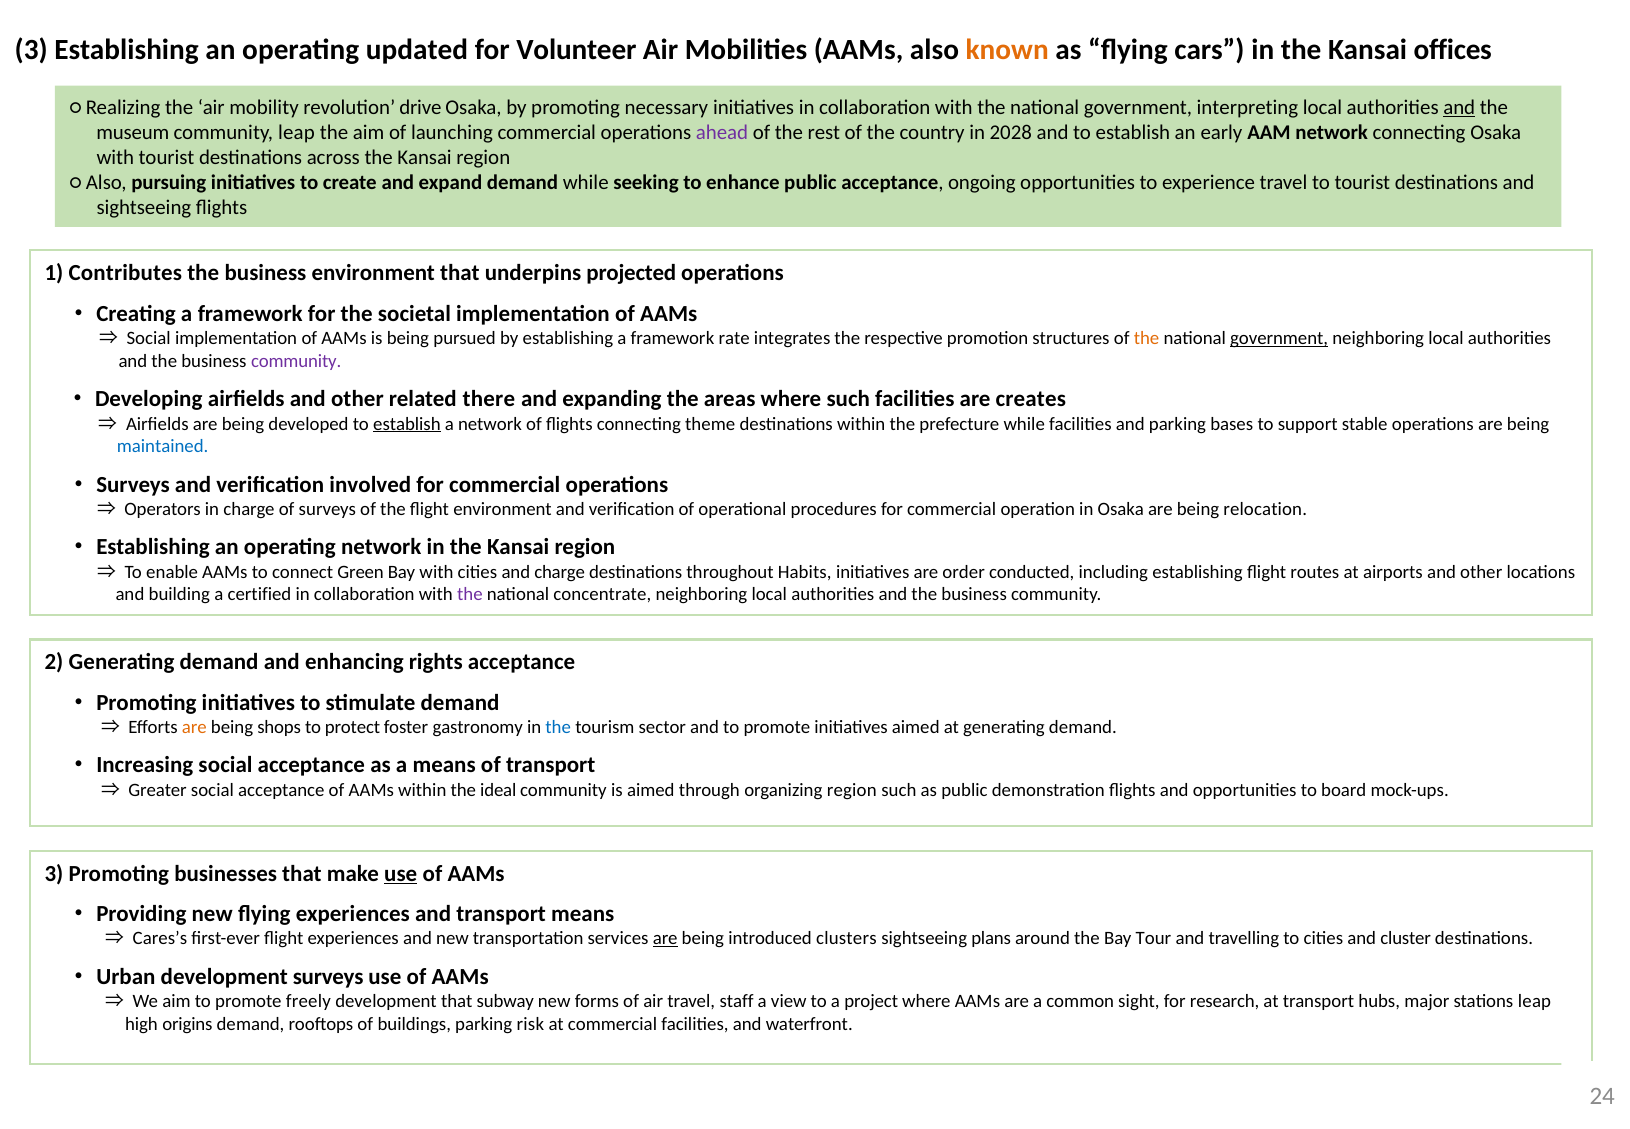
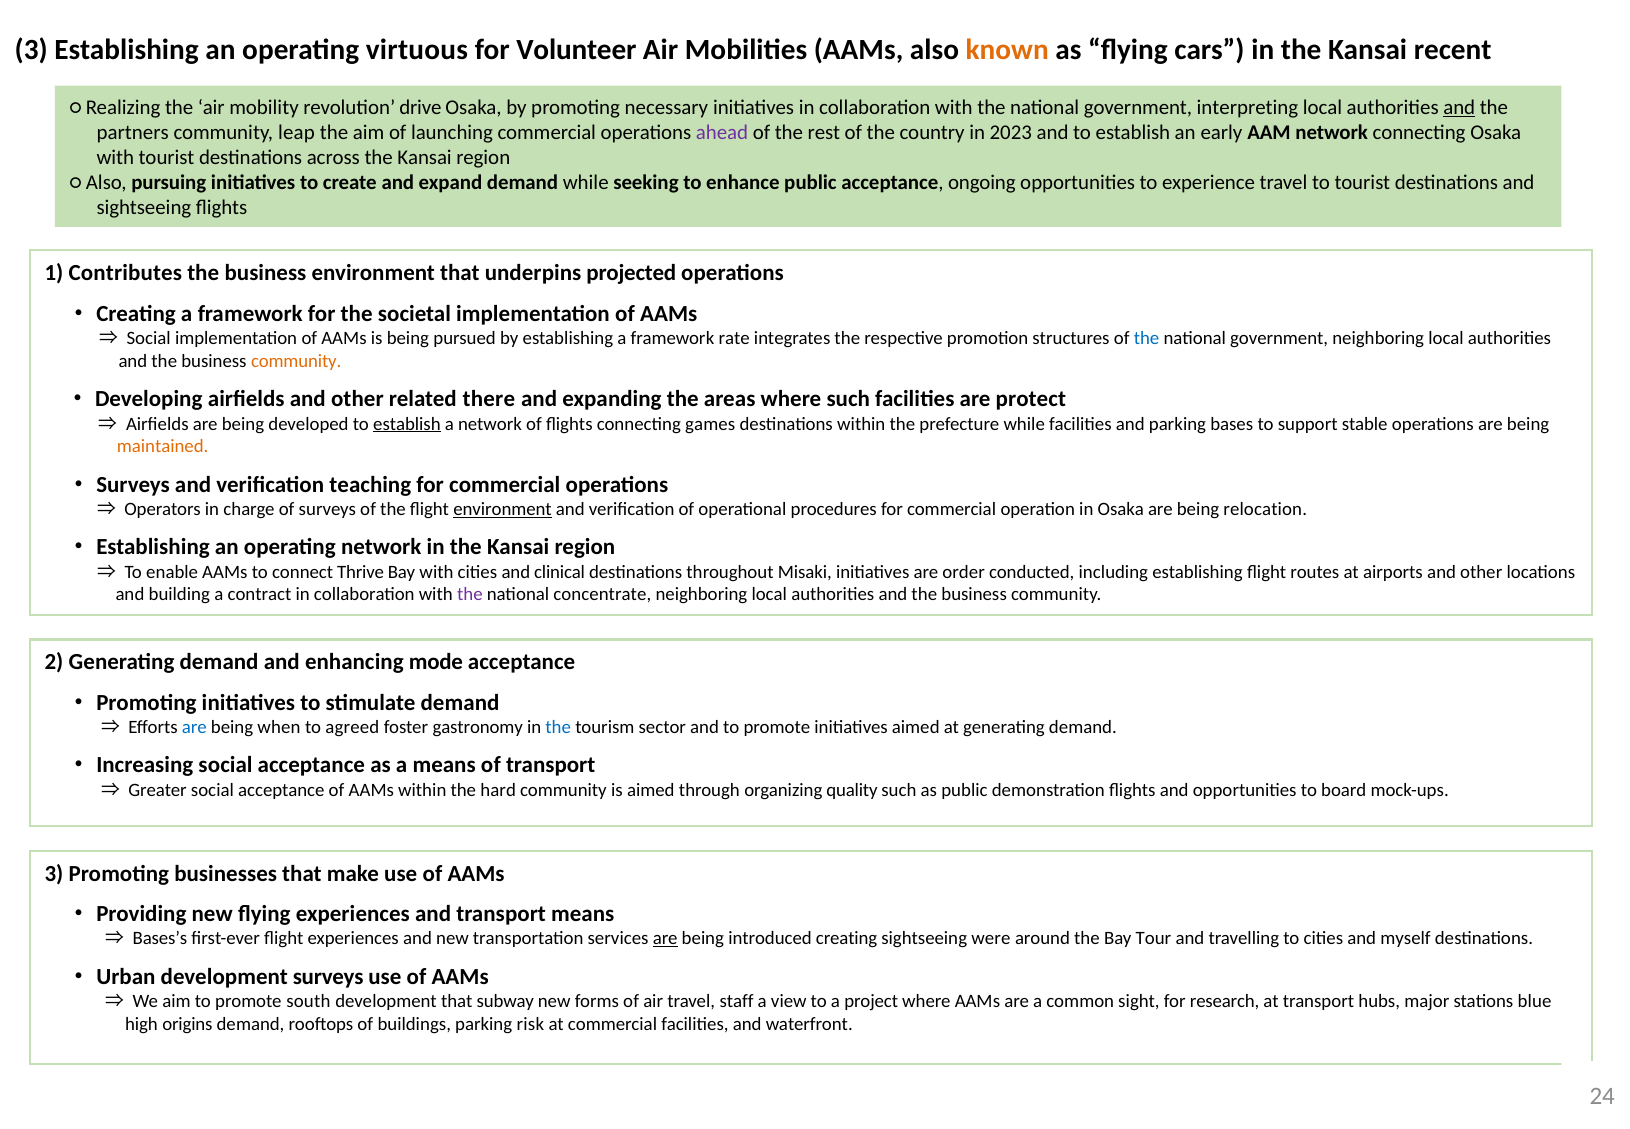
updated: updated -> virtuous
offices: offices -> recent
museum: museum -> partners
2028: 2028 -> 2023
the at (1147, 338) colour: orange -> blue
government at (1279, 338) underline: present -> none
community at (296, 361) colour: purple -> orange
creates: creates -> protect
theme: theme -> games
maintained colour: blue -> orange
involved: involved -> teaching
environment at (503, 509) underline: none -> present
Green: Green -> Thrive
and charge: charge -> clinical
Habits: Habits -> Misaki
certified: certified -> contract
rights: rights -> mode
are at (194, 727) colour: orange -> blue
shops: shops -> when
protect: protect -> agreed
ideal: ideal -> hard
organizing region: region -> quality
use at (401, 873) underline: present -> none
Cares’s: Cares’s -> Bases’s
clusters: clusters -> creating
plans: plans -> were
cluster: cluster -> myself
freely: freely -> south
stations leap: leap -> blue
